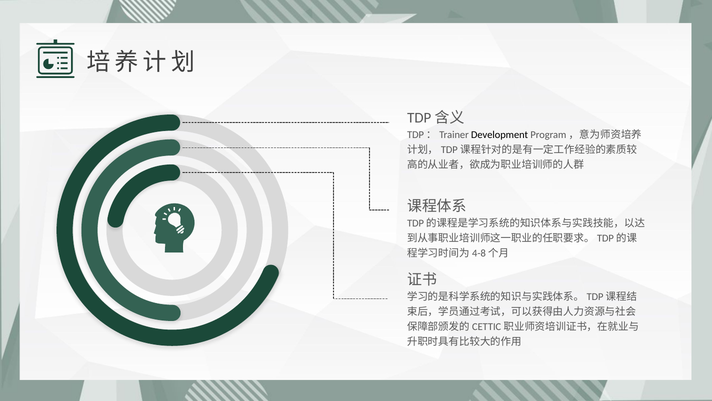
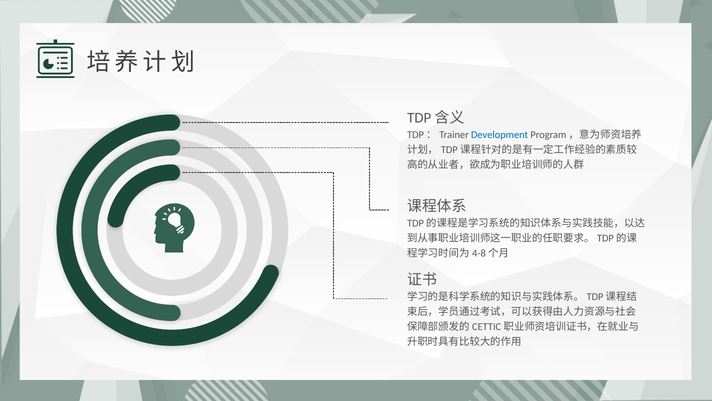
Development colour: black -> blue
